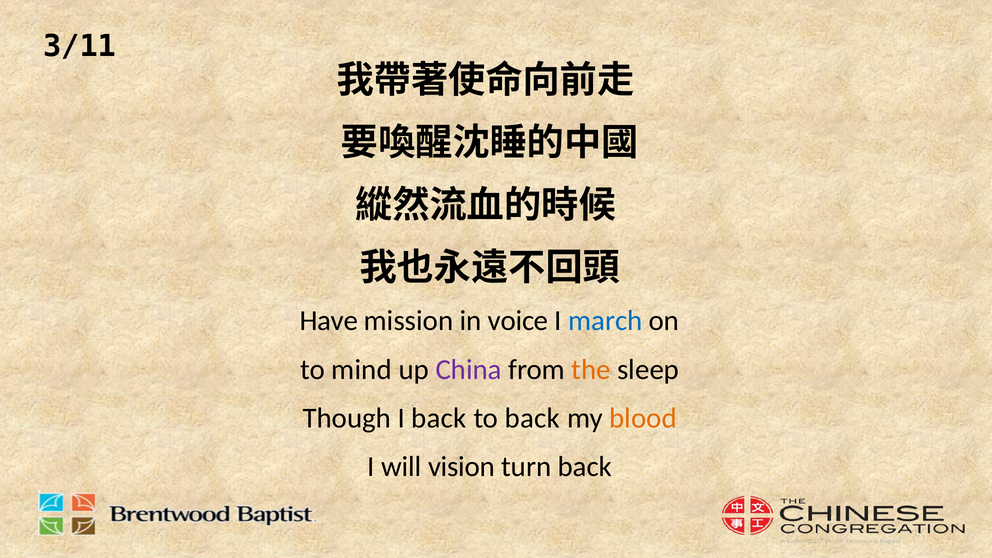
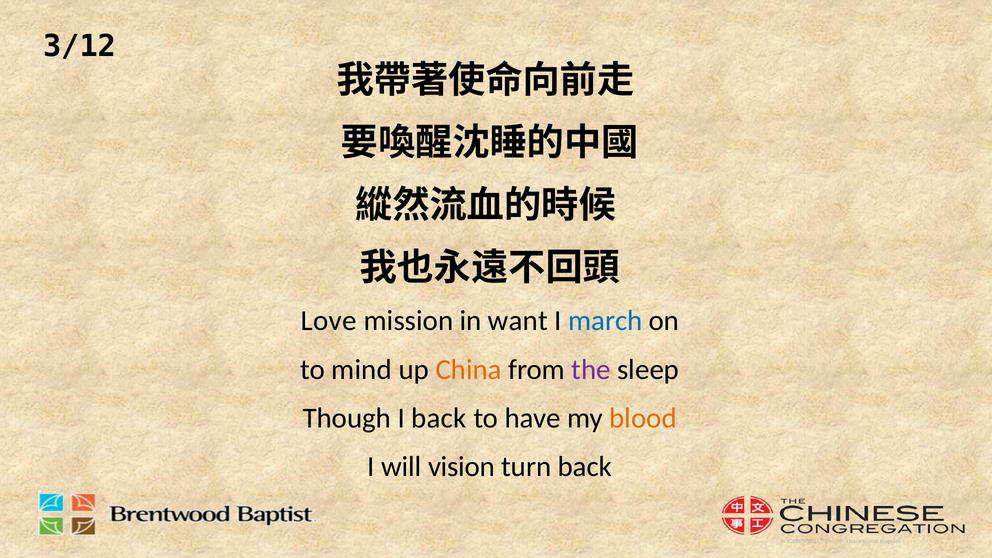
3/11: 3/11 -> 3/12
Have: Have -> Love
voice: voice -> want
China colour: purple -> orange
the colour: orange -> purple
to back: back -> have
